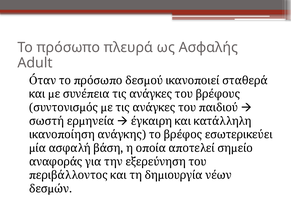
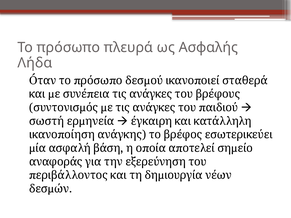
Adult: Adult -> Λήδα
